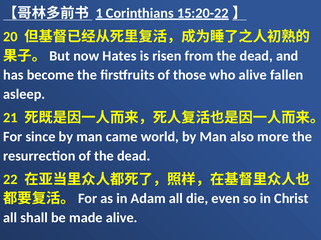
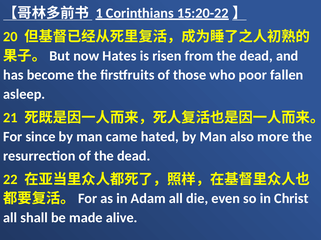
who alive: alive -> poor
world: world -> hated
